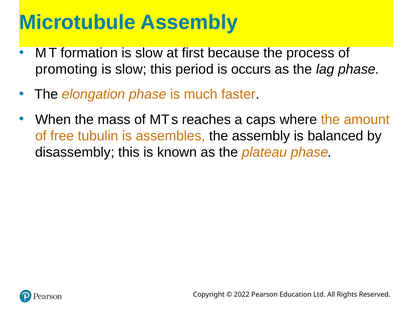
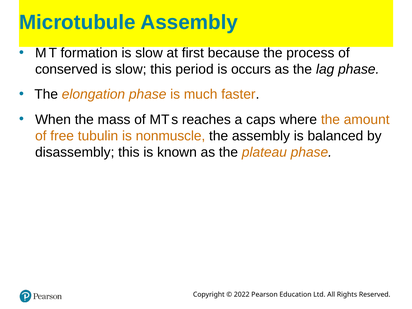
promoting: promoting -> conserved
assembles: assembles -> nonmuscle
